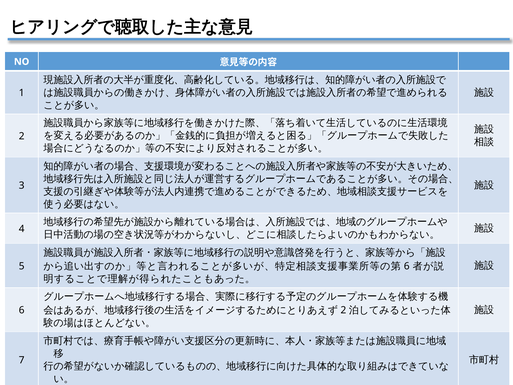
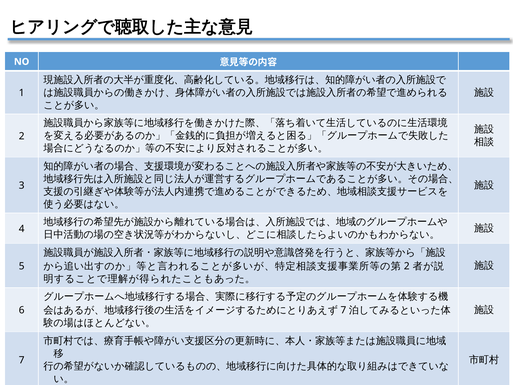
6 at (407, 266): 6 -> 2
2 at (343, 310): 2 -> 7
